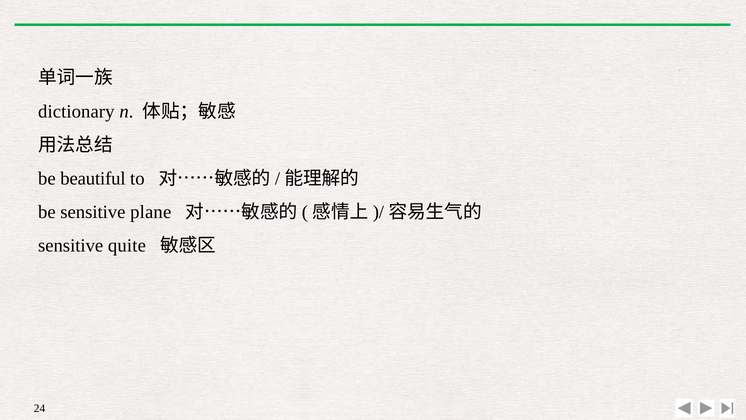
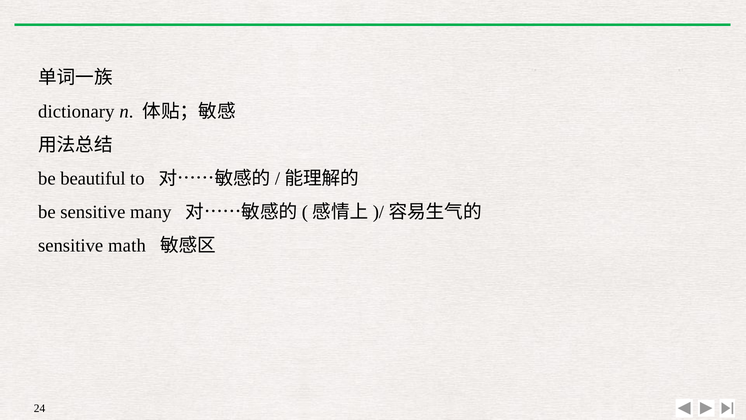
plane: plane -> many
quite: quite -> math
